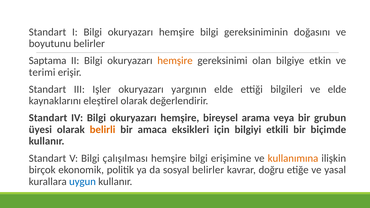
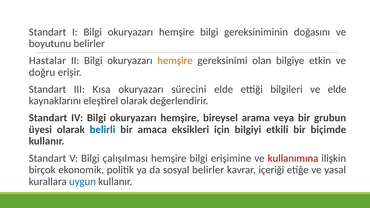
Saptama: Saptama -> Hastalar
terimi: terimi -> doğru
Işler: Işler -> Kısa
yargının: yargının -> sürecini
belirli colour: orange -> blue
kullanımına colour: orange -> red
doğru: doğru -> içeriği
